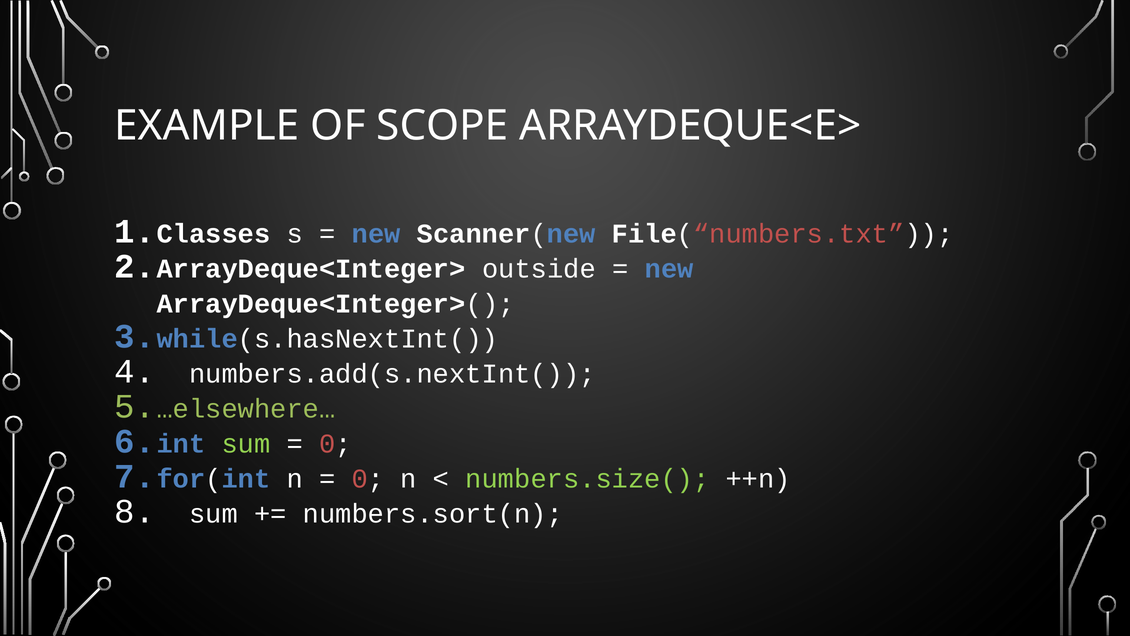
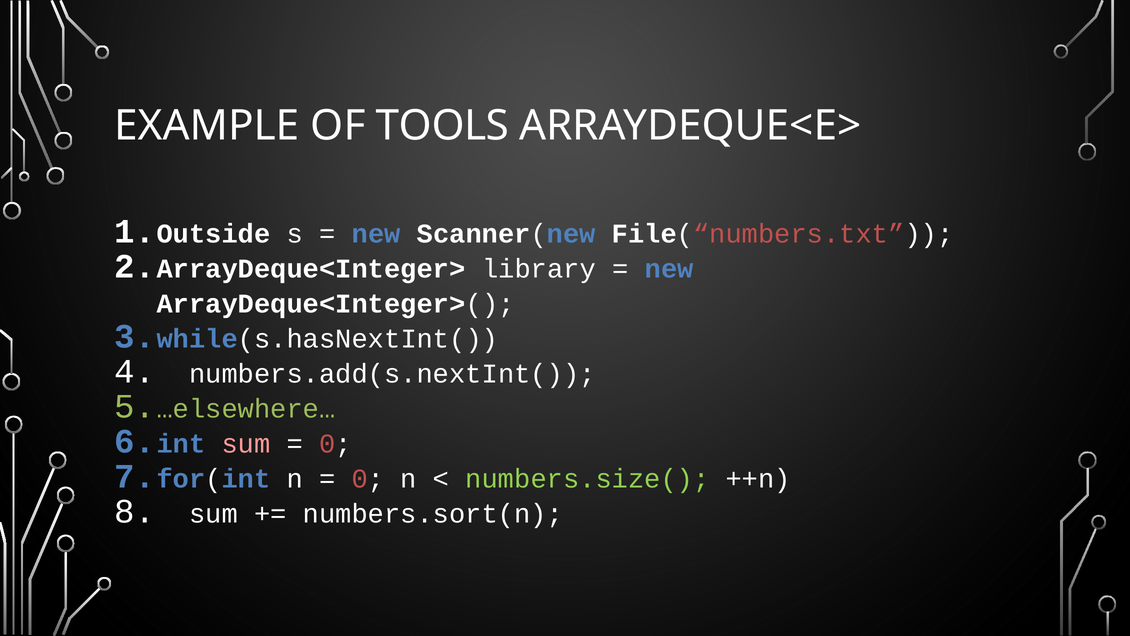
SCOPE: SCOPE -> TOOLS
Classes: Classes -> Outside
outside: outside -> library
sum at (246, 444) colour: light green -> pink
